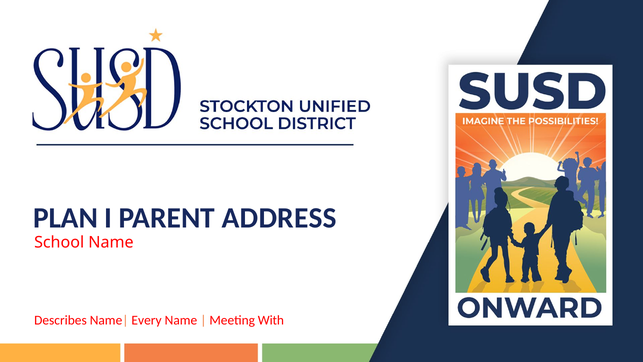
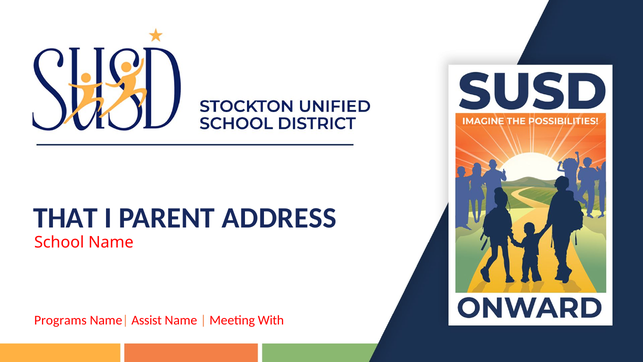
PLAN: PLAN -> THAT
Describes: Describes -> Programs
Every: Every -> Assist
